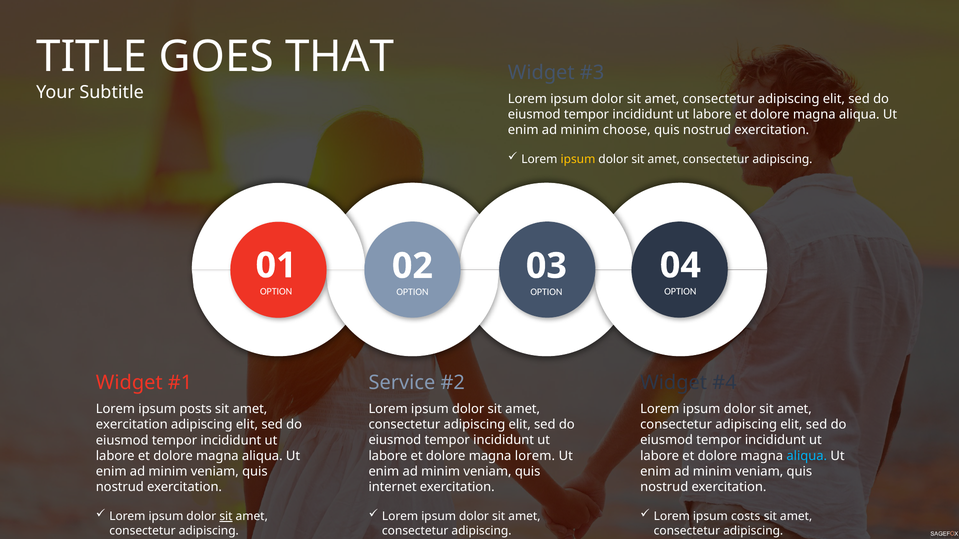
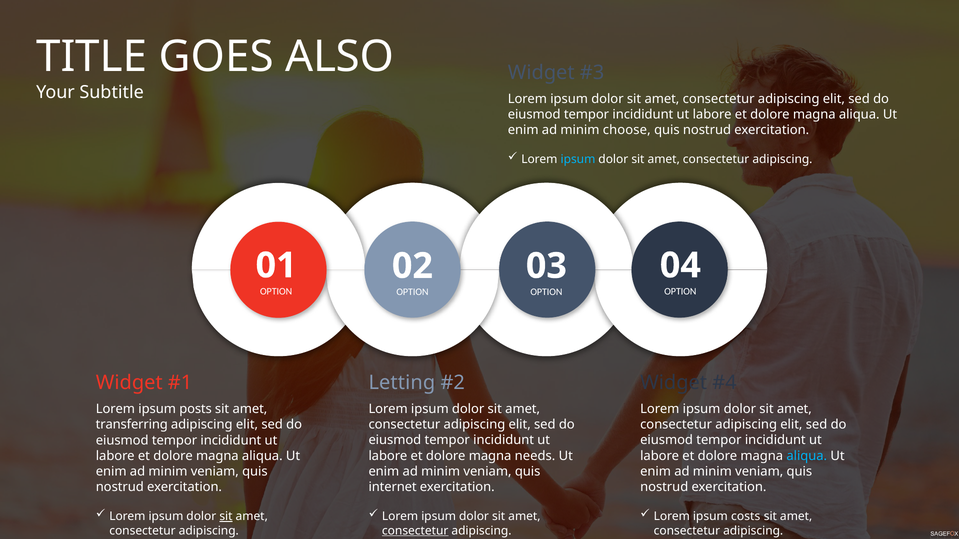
THAT: THAT -> ALSO
ipsum at (578, 159) colour: yellow -> light blue
Service: Service -> Letting
exercitation at (132, 425): exercitation -> transferring
magna lorem: lorem -> needs
consectetur at (415, 531) underline: none -> present
